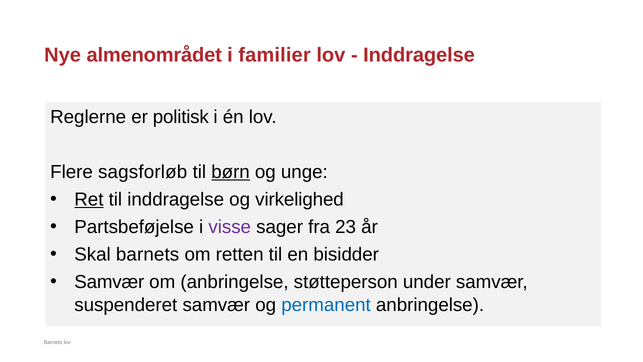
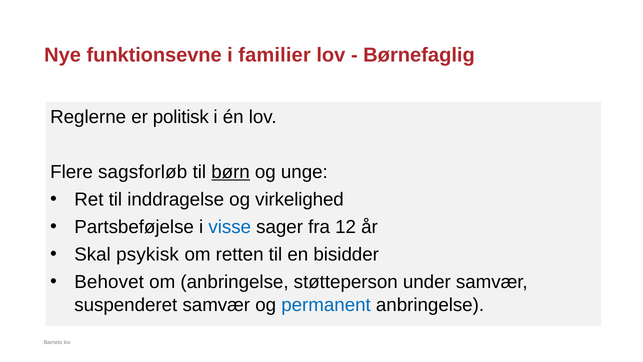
almenområdet: almenområdet -> funktionsevne
Inddragelse at (419, 55): Inddragelse -> Børnefaglig
Ret underline: present -> none
visse colour: purple -> blue
23: 23 -> 12
Skal barnets: barnets -> psykisk
Samvær at (109, 282): Samvær -> Behovet
